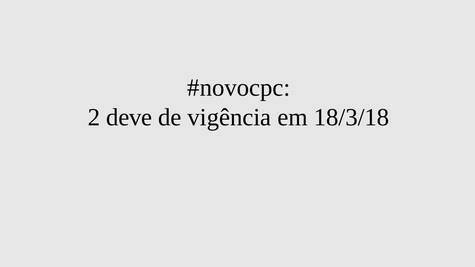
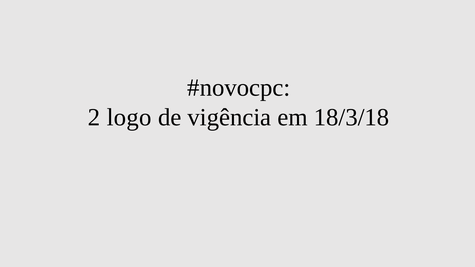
deve: deve -> logo
